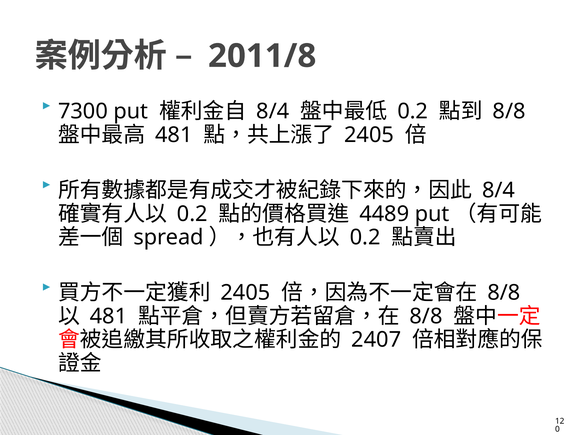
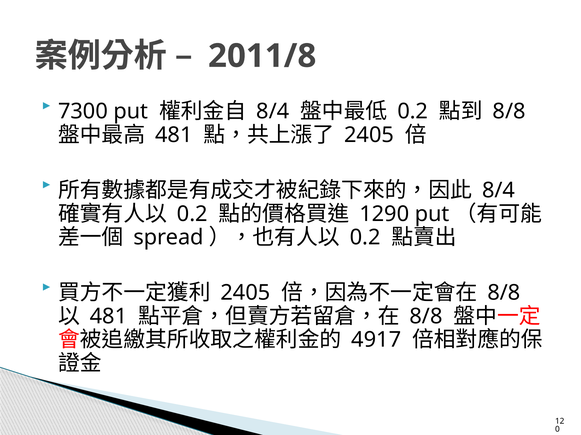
4489: 4489 -> 1290
2407: 2407 -> 4917
